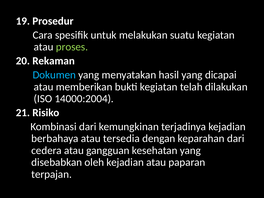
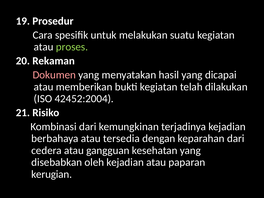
Dokumen colour: light blue -> pink
14000:2004: 14000:2004 -> 42452:2004
terpajan: terpajan -> kerugian
